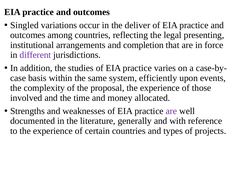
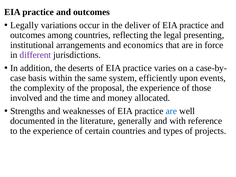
Singled: Singled -> Legally
completion: completion -> economics
studies: studies -> deserts
are at (171, 111) colour: purple -> blue
